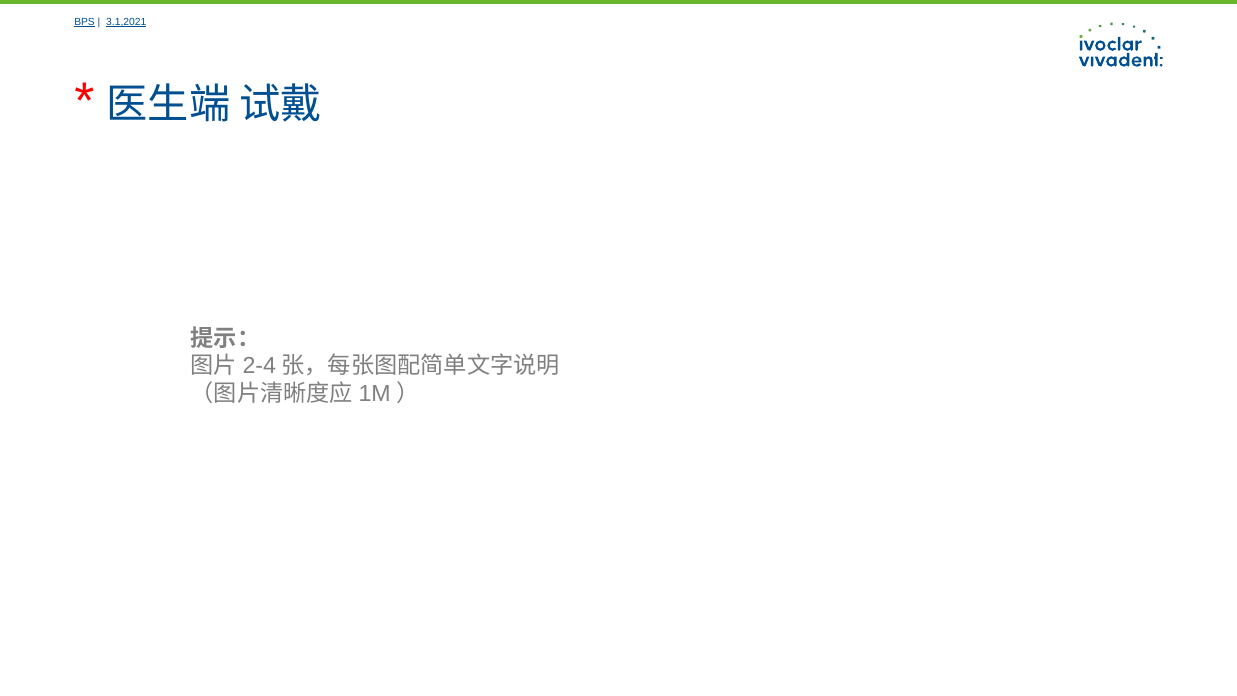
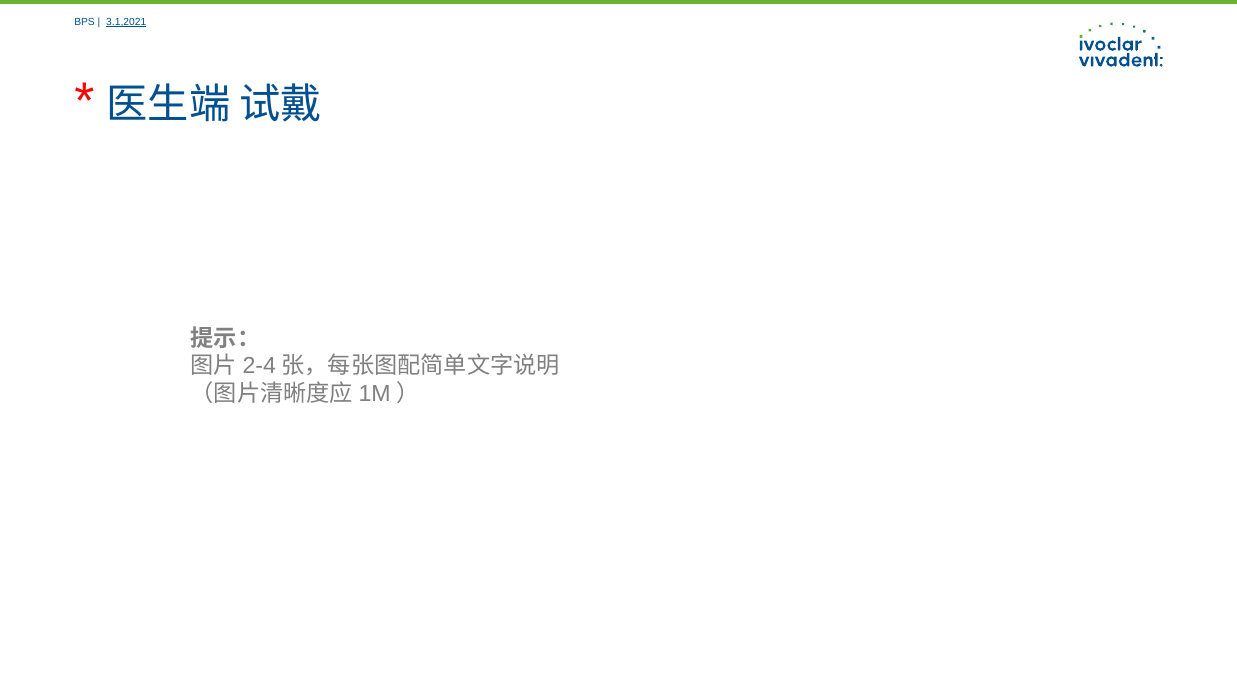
BPS underline: present -> none
